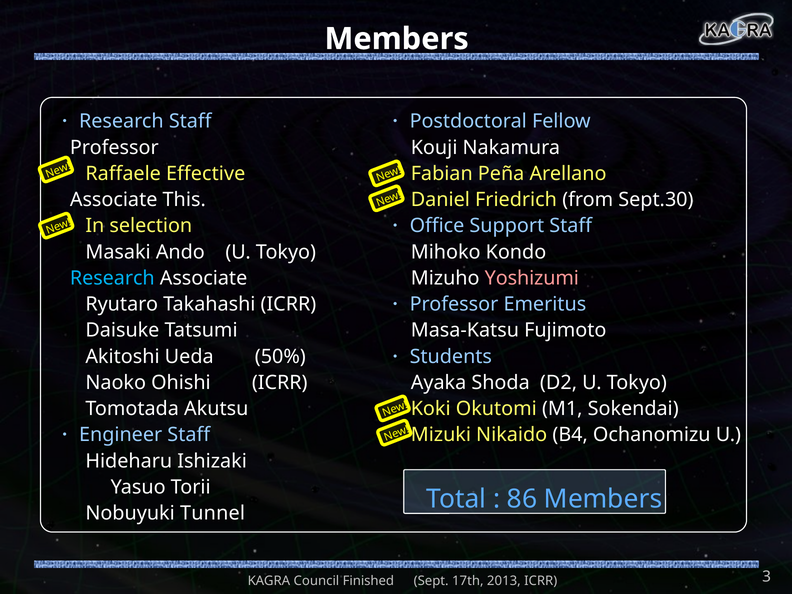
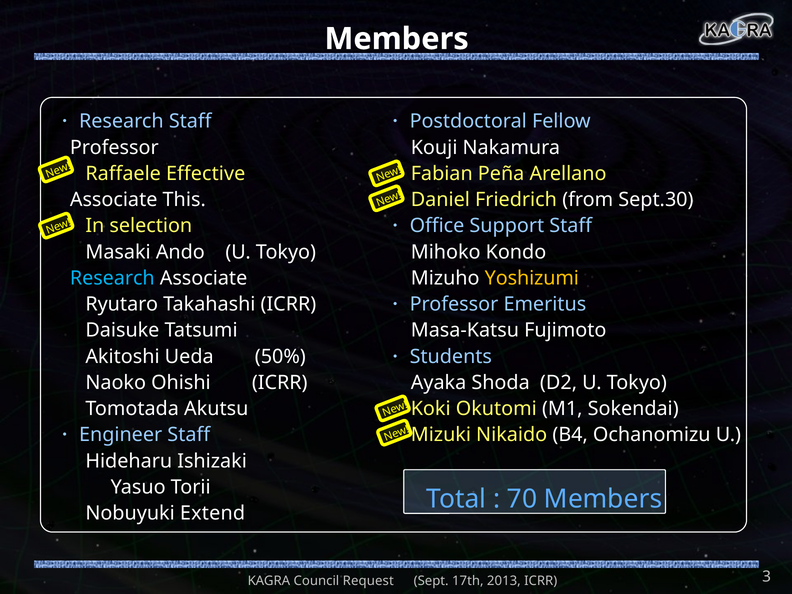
Yoshizumi colour: pink -> yellow
86: 86 -> 70
Tunnel: Tunnel -> Extend
Finished: Finished -> Request
